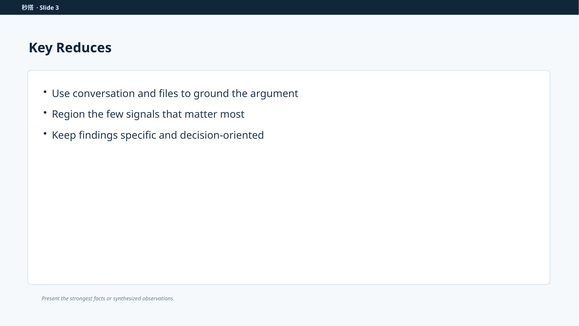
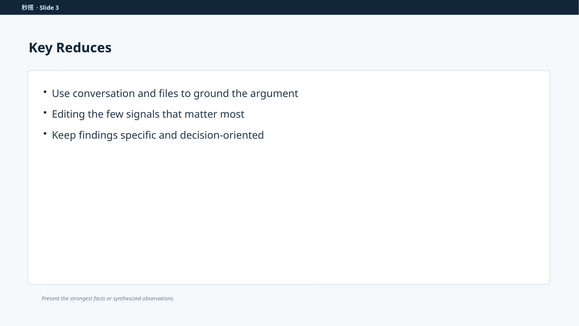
Region: Region -> Editing
